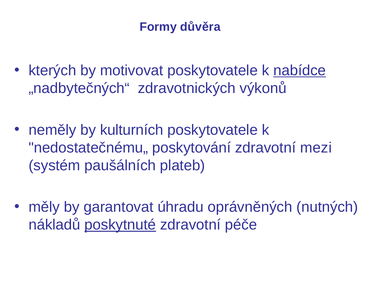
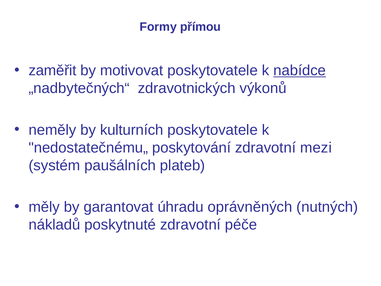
důvěra: důvěra -> přímou
kterých: kterých -> zaměřit
poskytnuté underline: present -> none
